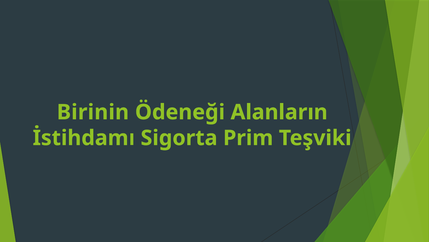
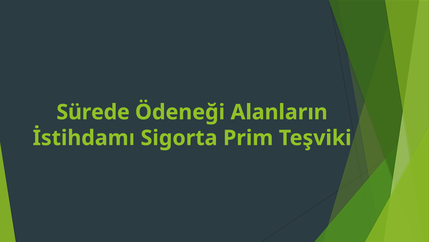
Birinin: Birinin -> Sürede
